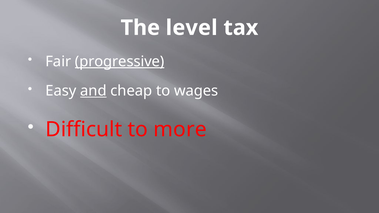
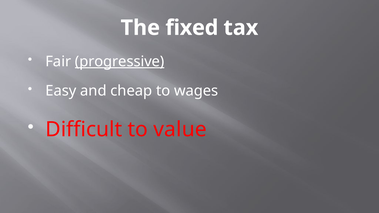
level: level -> fixed
and underline: present -> none
more: more -> value
